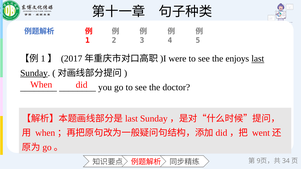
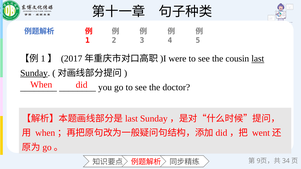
enjoys: enjoys -> cousin
